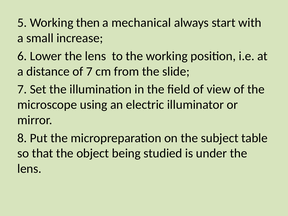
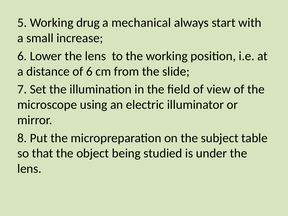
then: then -> drug
of 7: 7 -> 6
